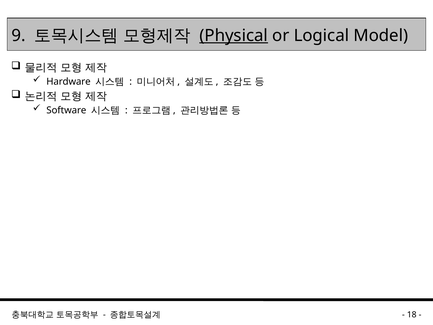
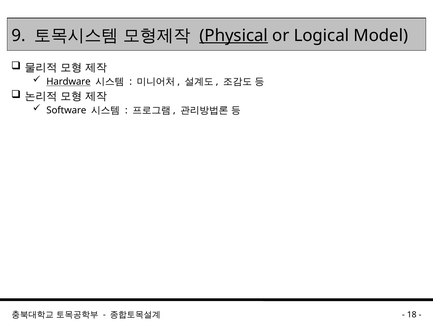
Hardware underline: none -> present
